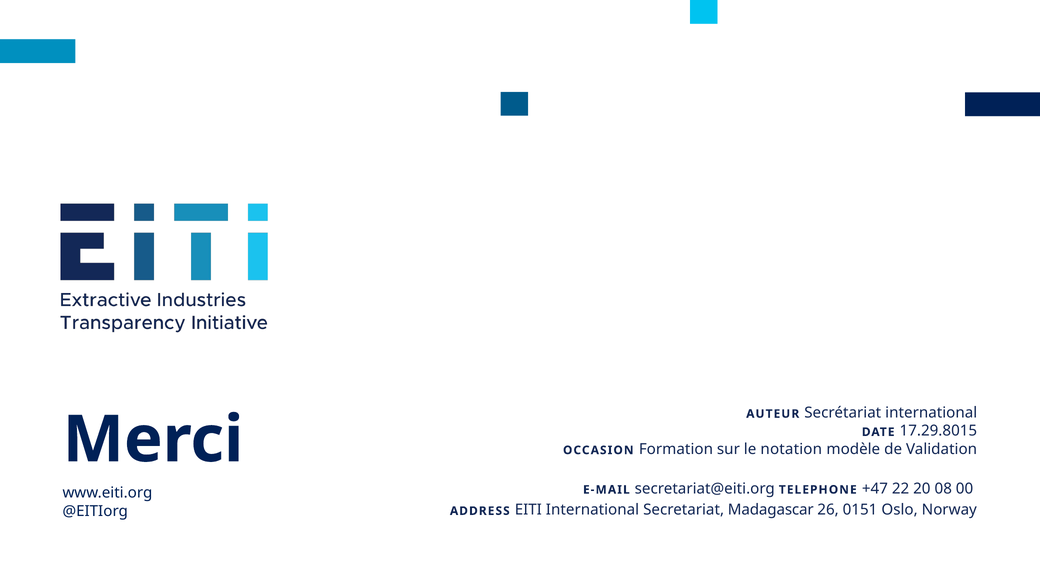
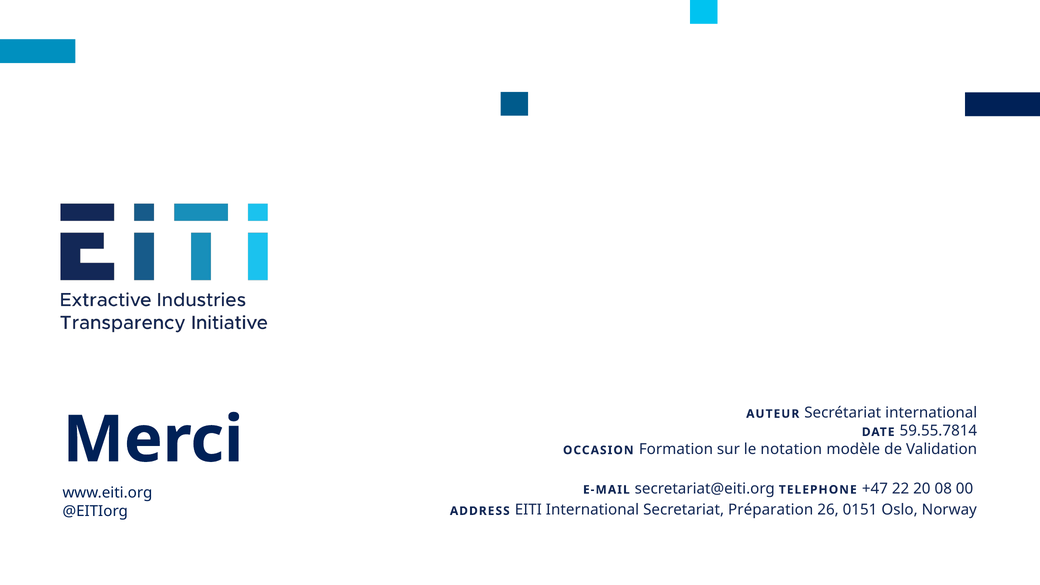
17.29.8015: 17.29.8015 -> 59.55.7814
Madagascar: Madagascar -> Préparation
